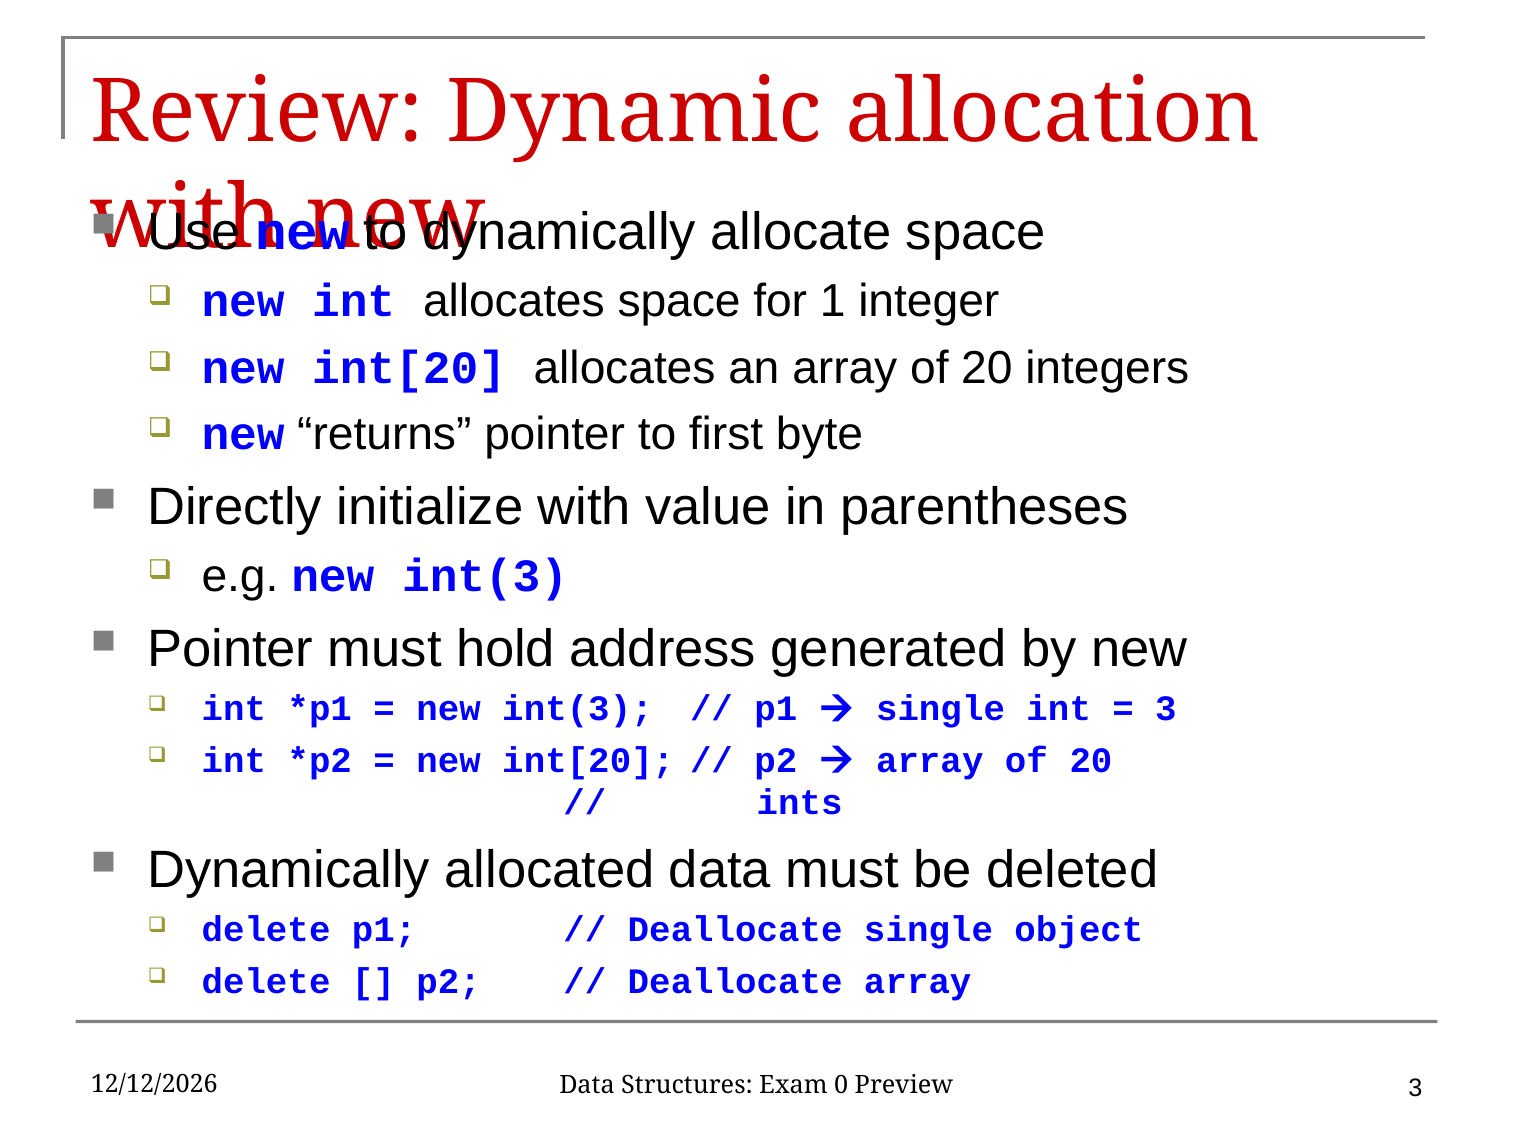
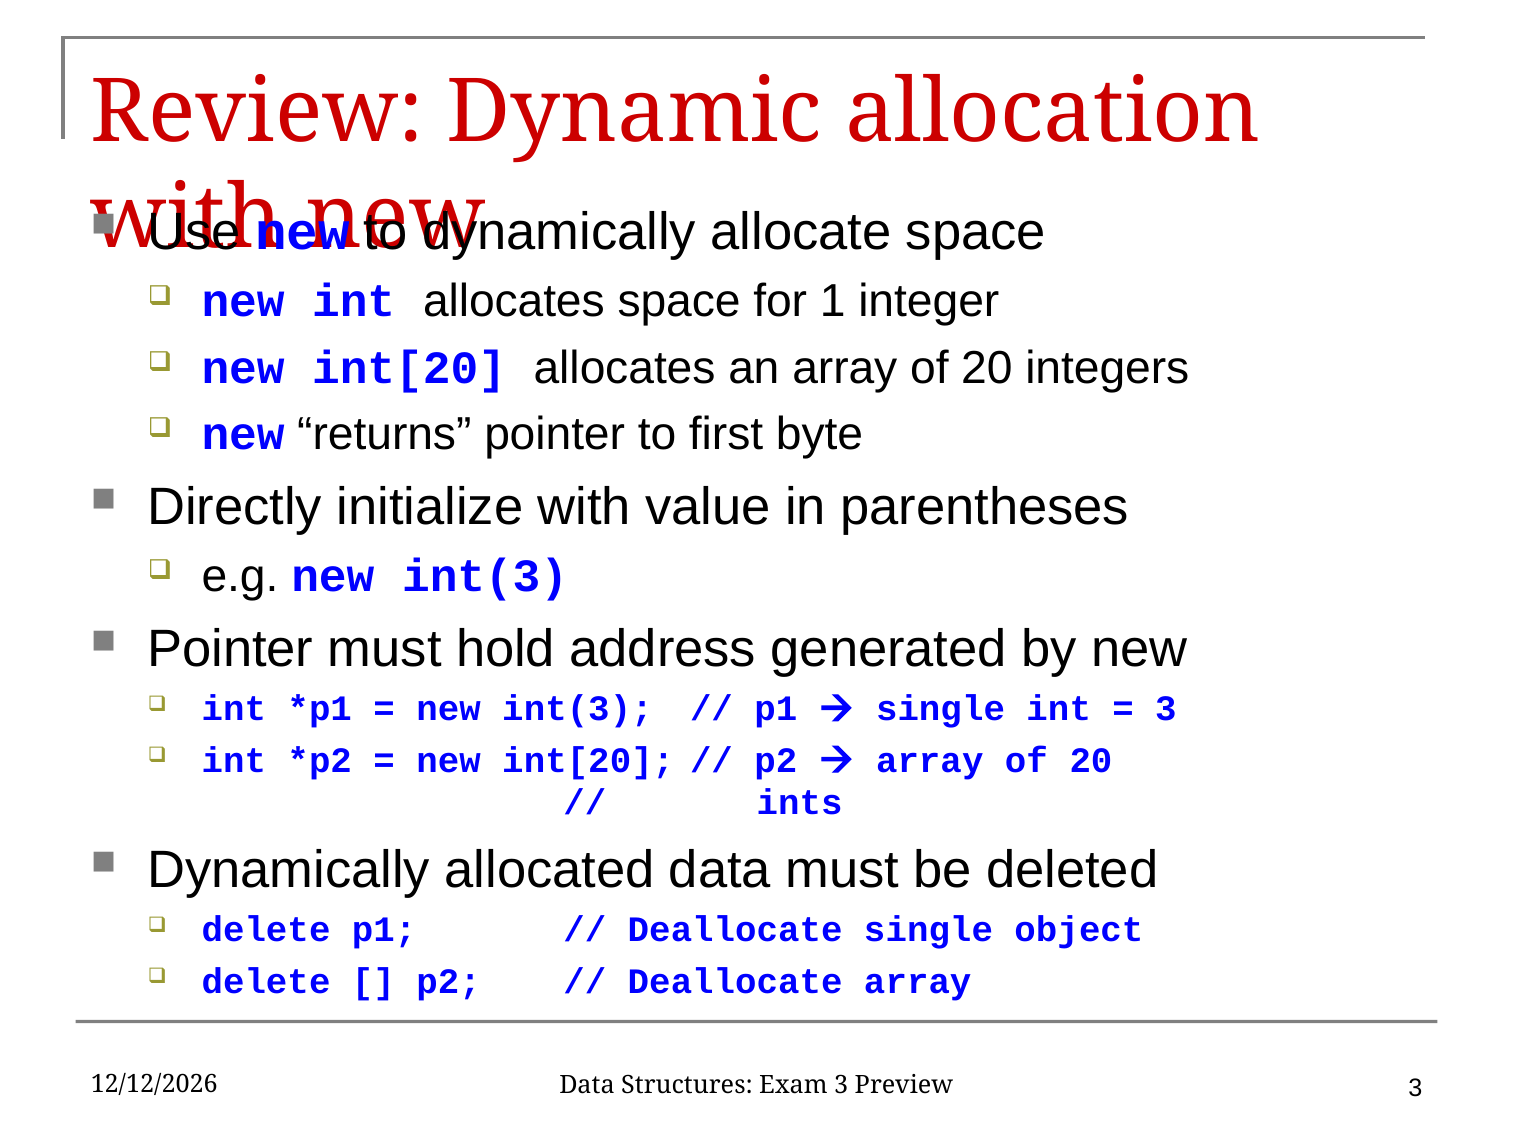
Exam 0: 0 -> 3
